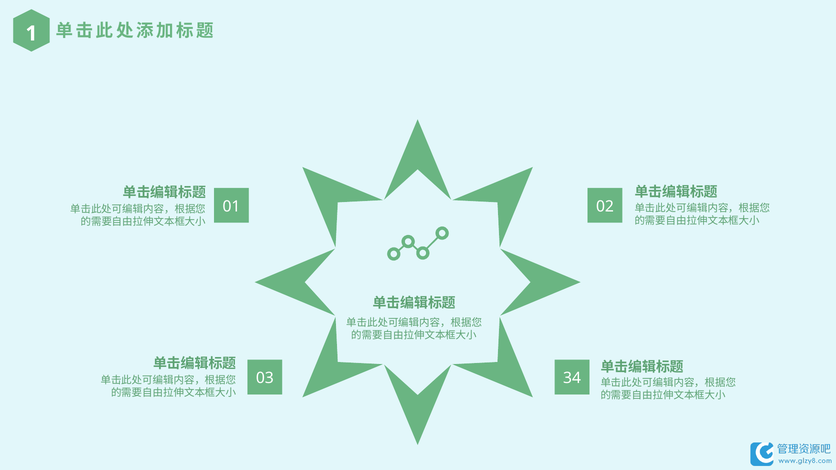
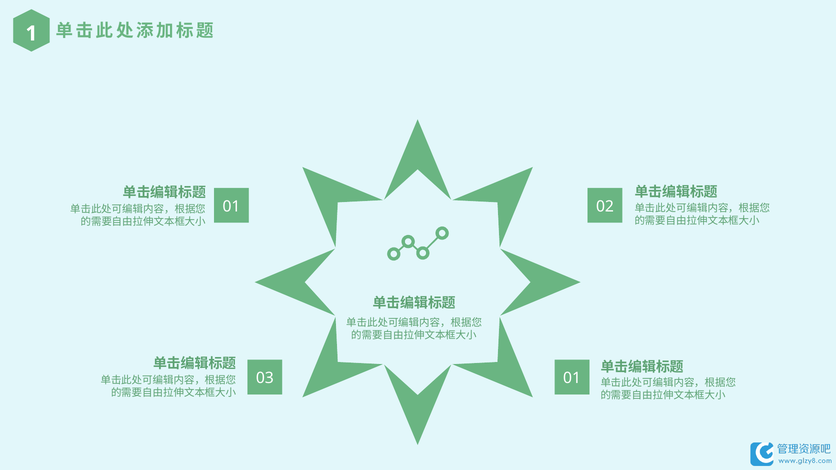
03 34: 34 -> 01
